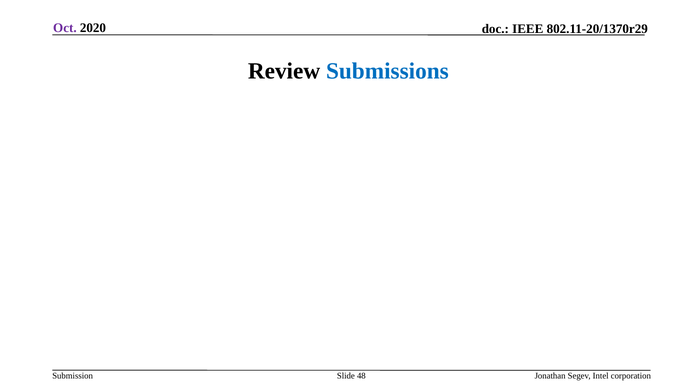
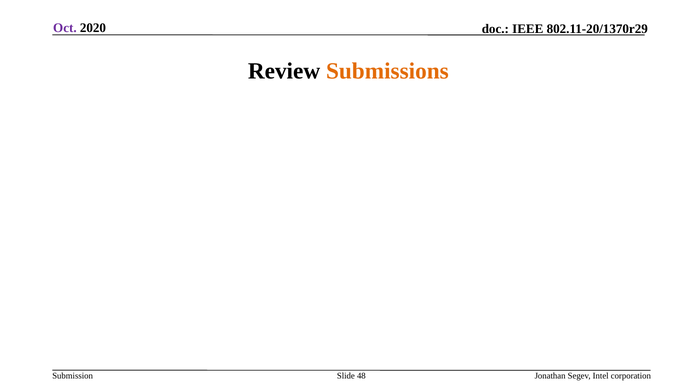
Submissions colour: blue -> orange
